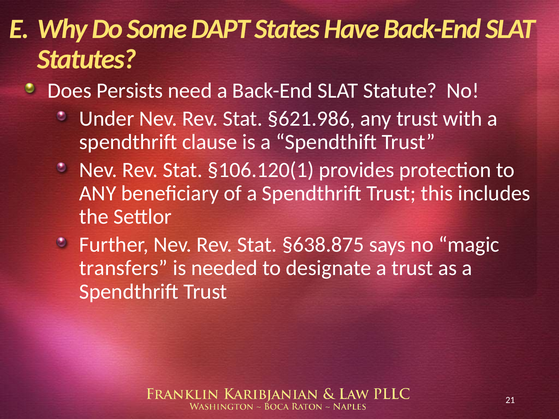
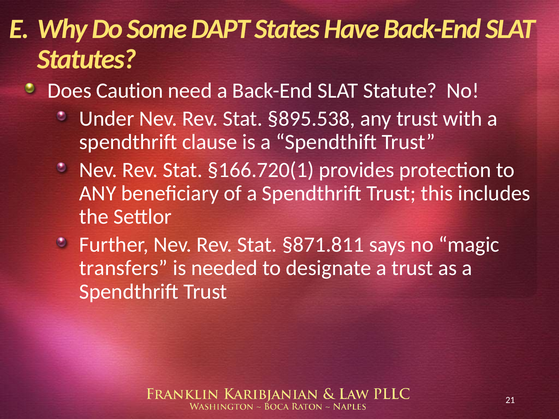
Persists: Persists -> Caution
§621.986: §621.986 -> §895.538
§106.120(1: §106.120(1 -> §166.720(1
§638.875: §638.875 -> §871.811
